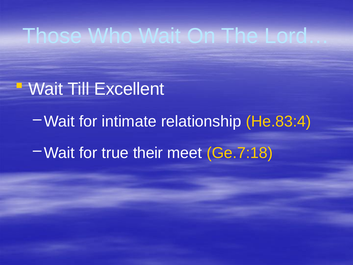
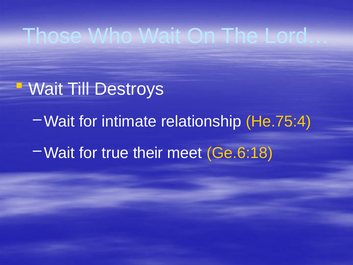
Excellent: Excellent -> Destroys
He.83:4: He.83:4 -> He.75:4
Ge.7:18: Ge.7:18 -> Ge.6:18
